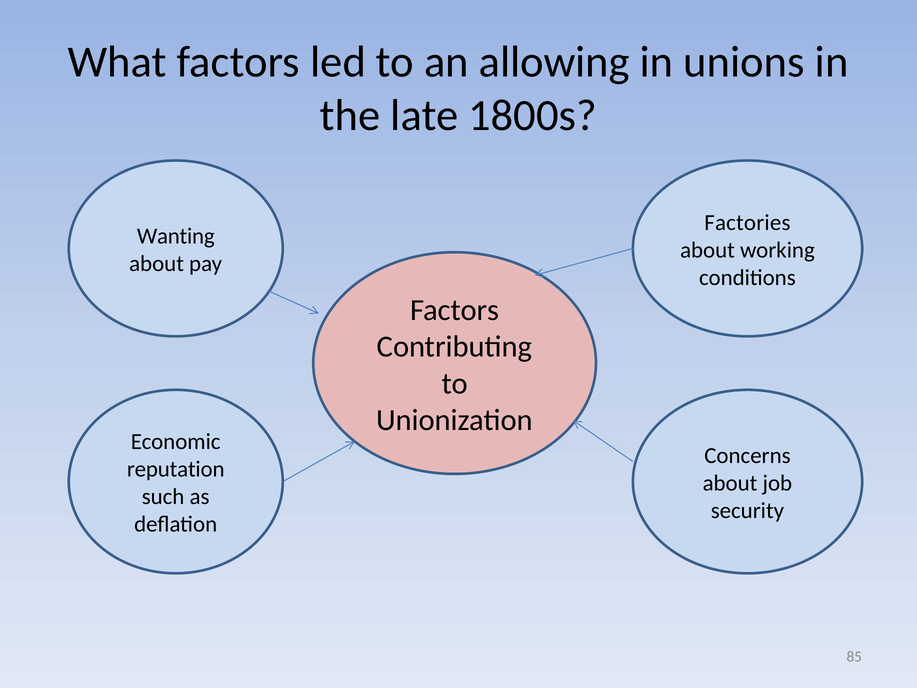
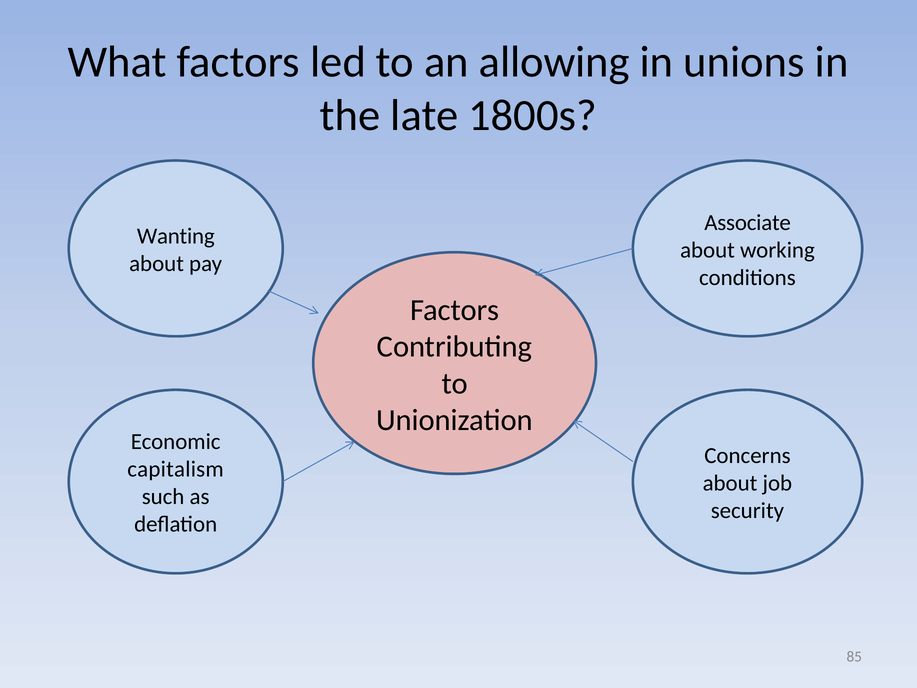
Factories: Factories -> Associate
reputation: reputation -> capitalism
